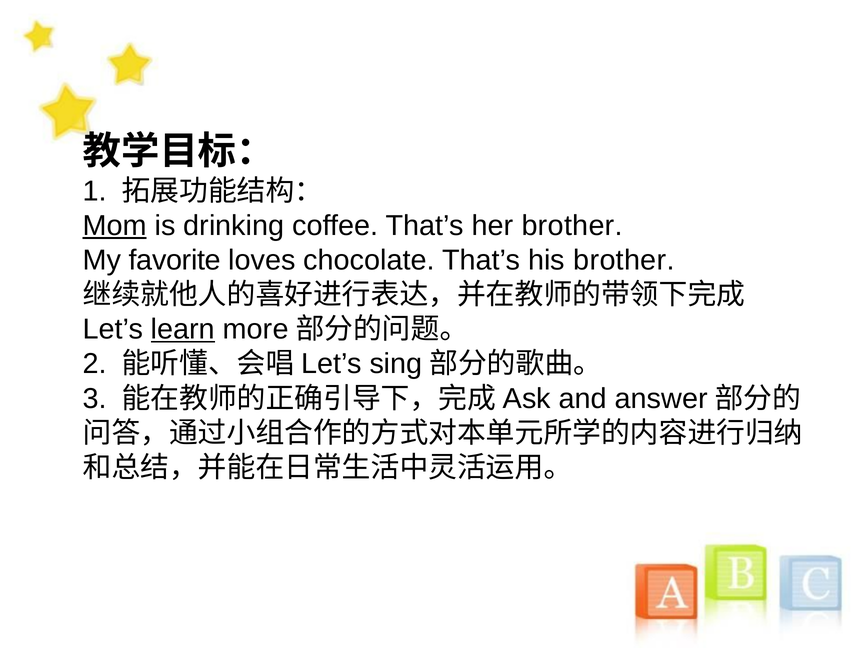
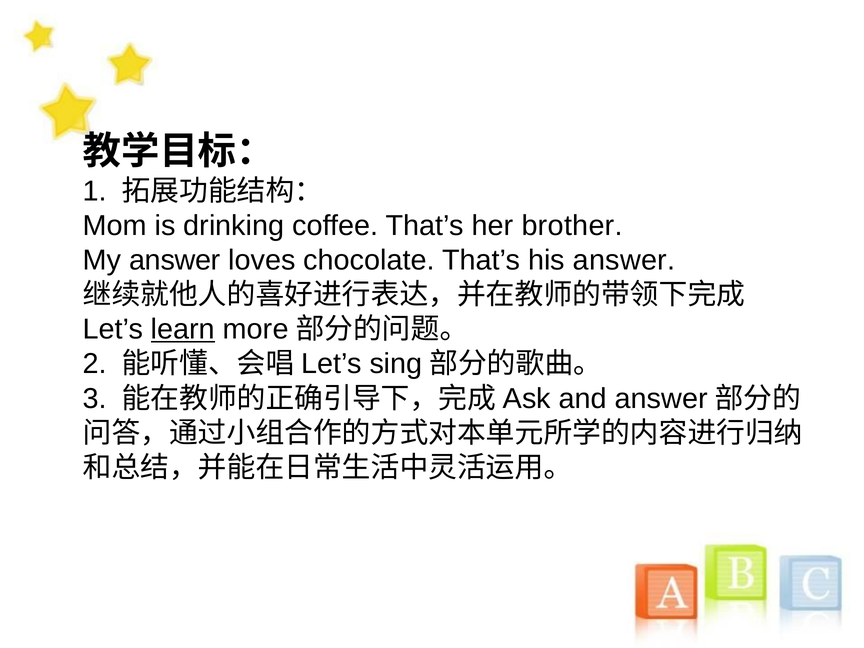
Mom underline: present -> none
My favorite: favorite -> answer
his brother: brother -> answer
